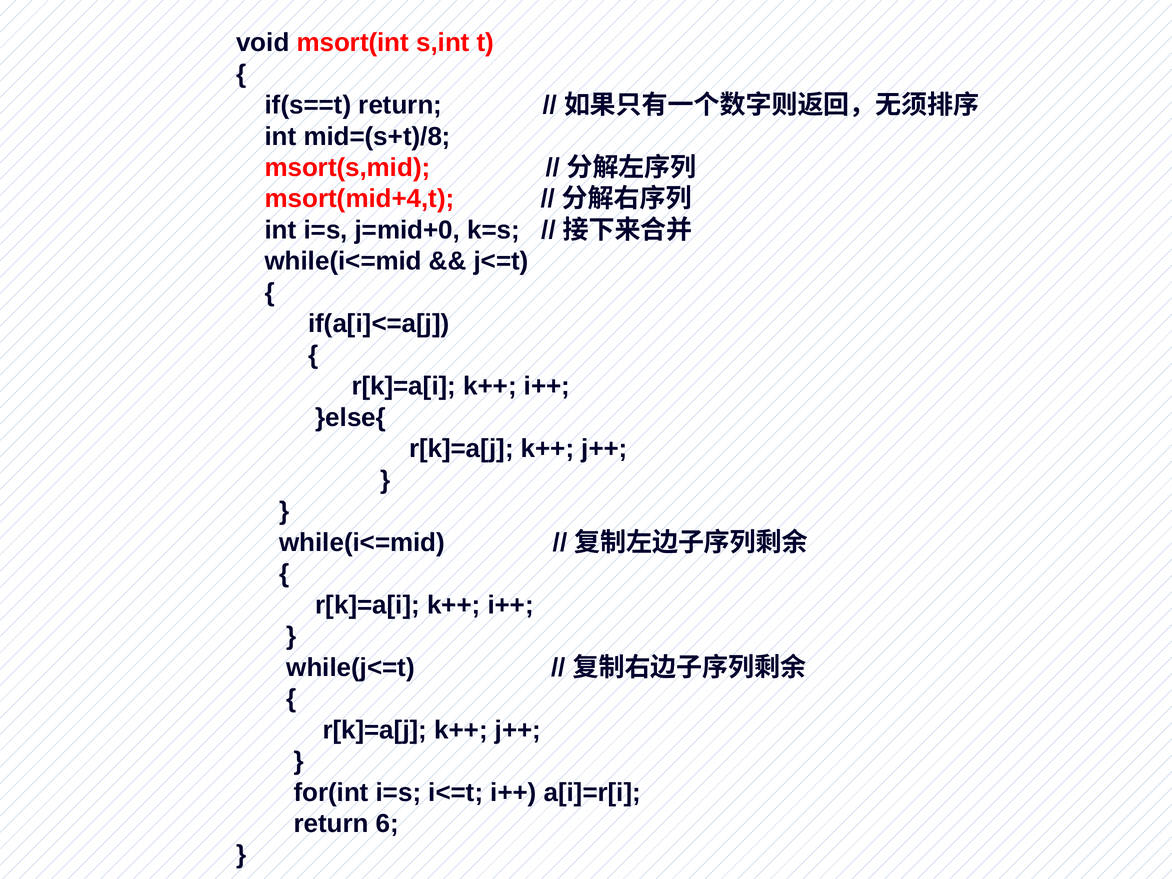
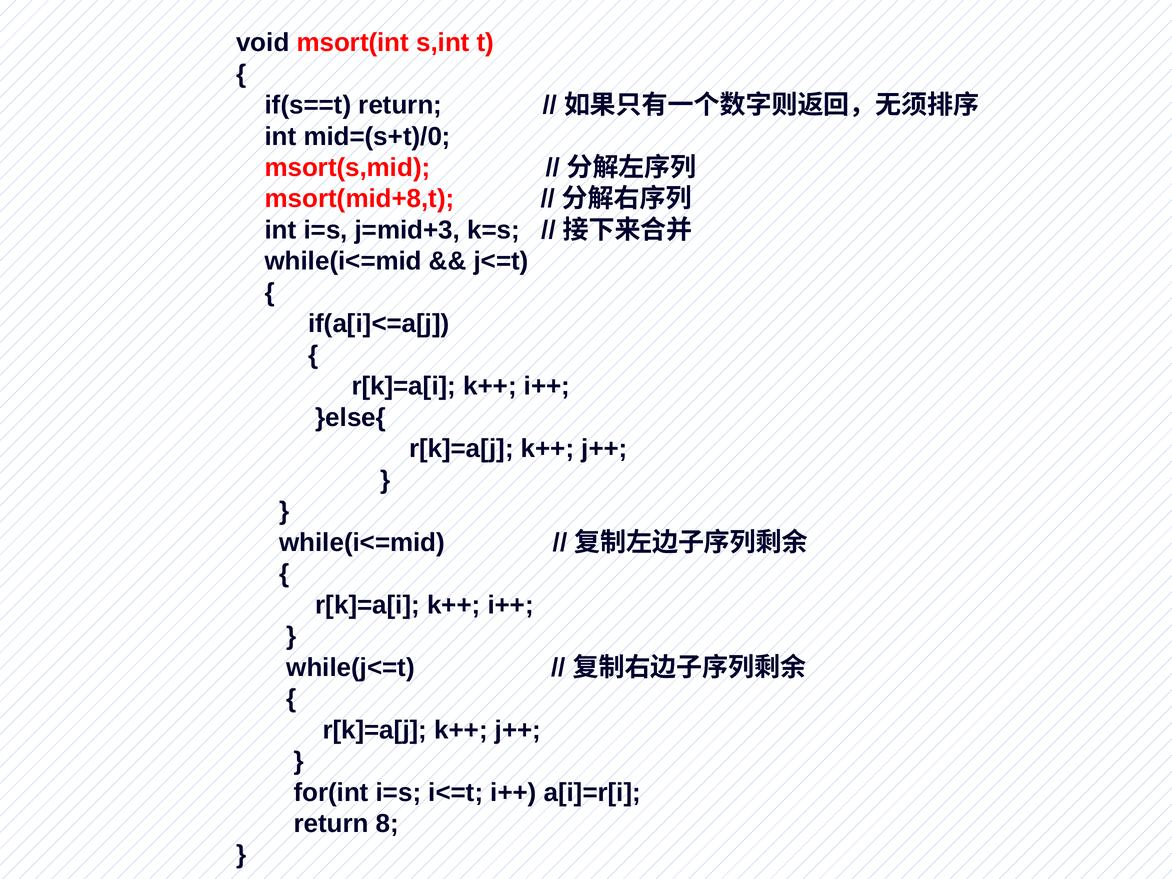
mid=(s+t)/8: mid=(s+t)/8 -> mid=(s+t)/0
msort(mid+4,t: msort(mid+4,t -> msort(mid+8,t
j=mid+0: j=mid+0 -> j=mid+3
6: 6 -> 8
